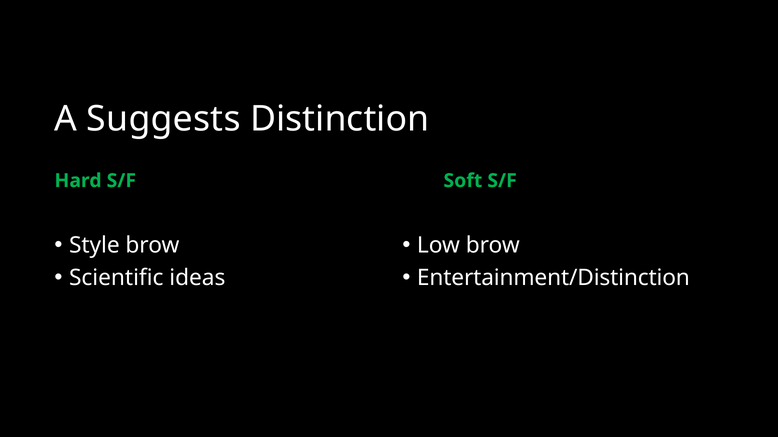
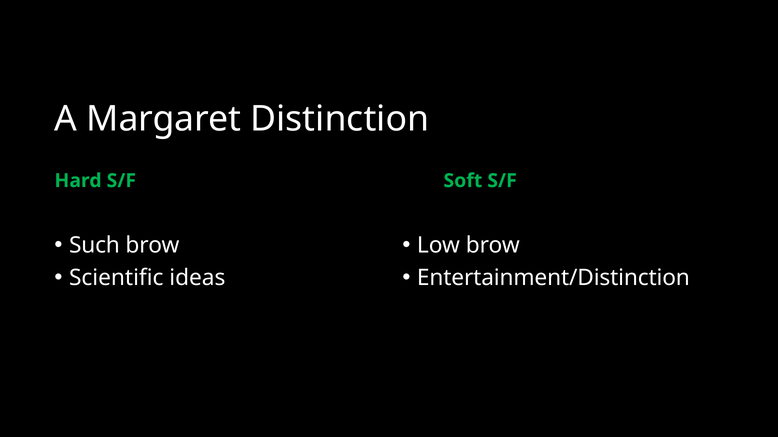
Suggests: Suggests -> Margaret
Style: Style -> Such
